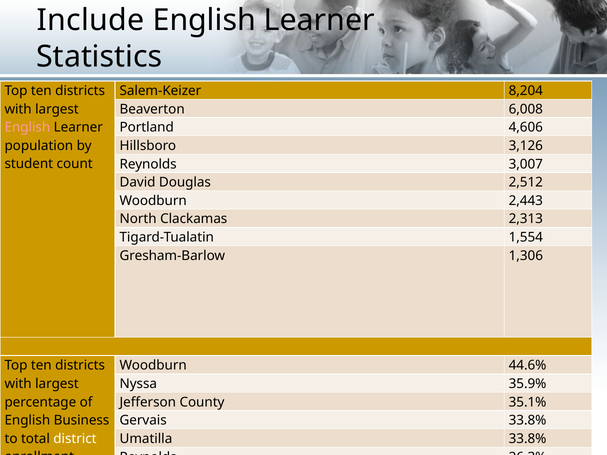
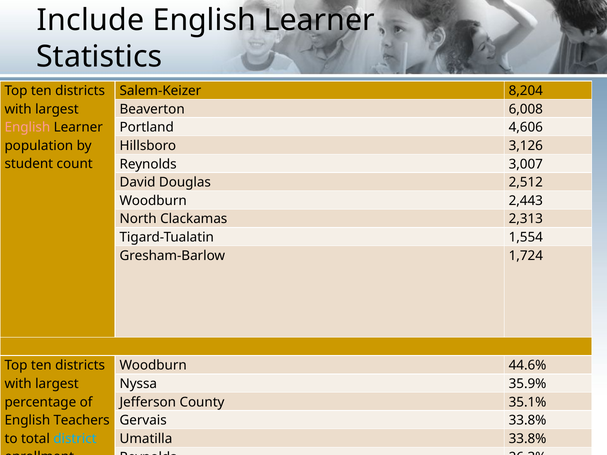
1,306: 1,306 -> 1,724
Business: Business -> Teachers
district colour: white -> light blue
